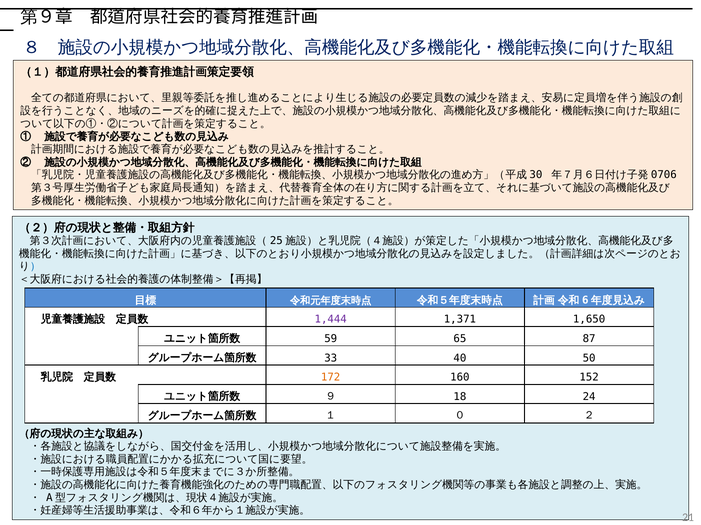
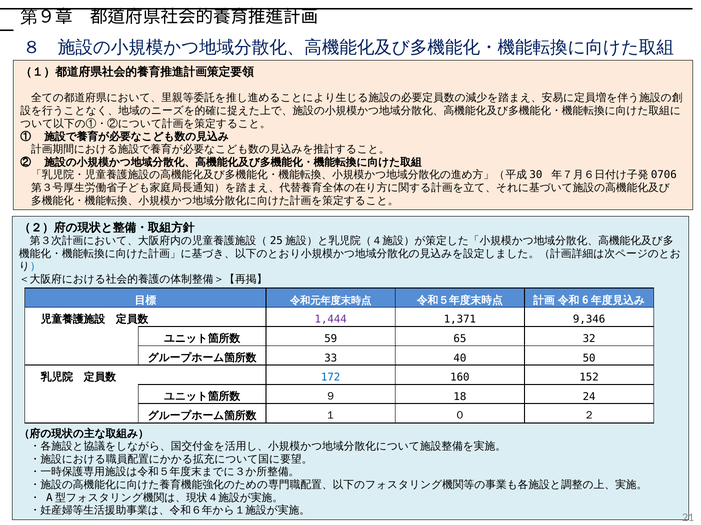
1,650: 1,650 -> 9,346
87: 87 -> 32
172 colour: orange -> blue
